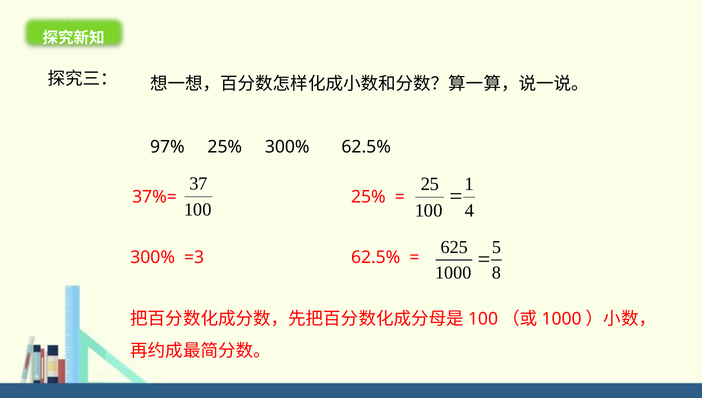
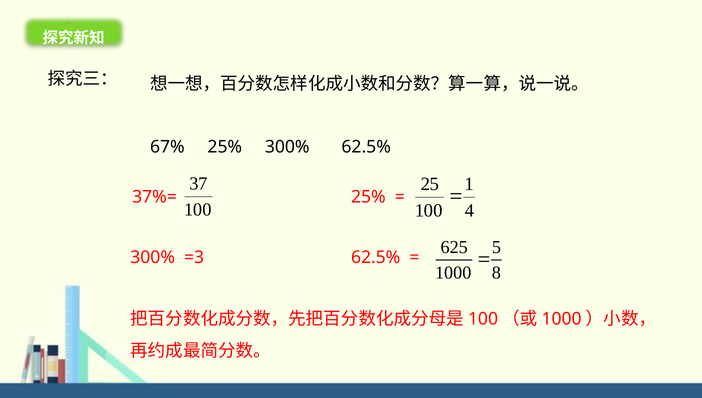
97%: 97% -> 67%
